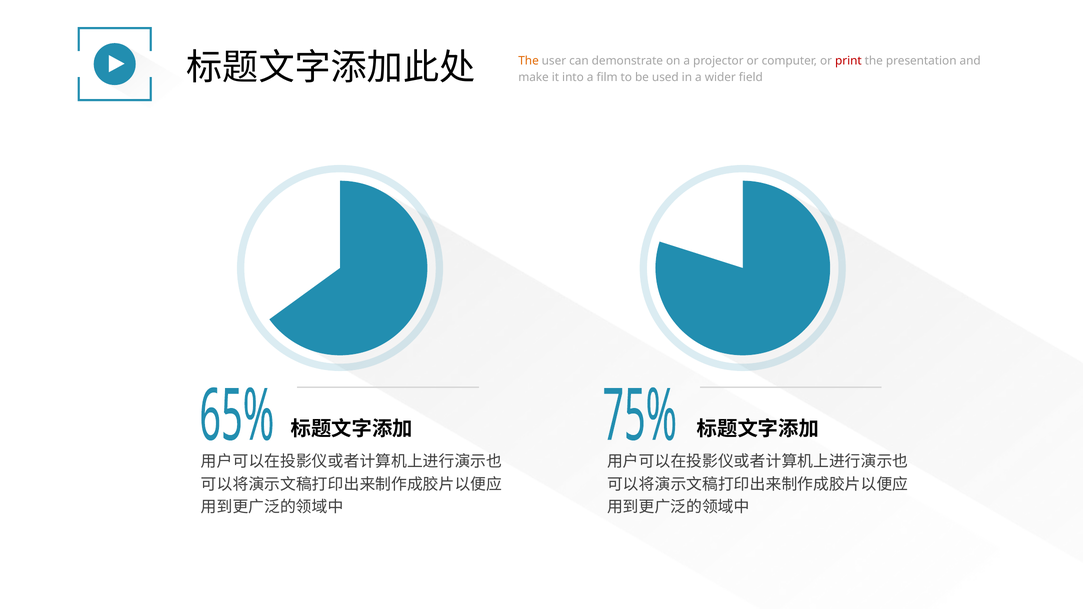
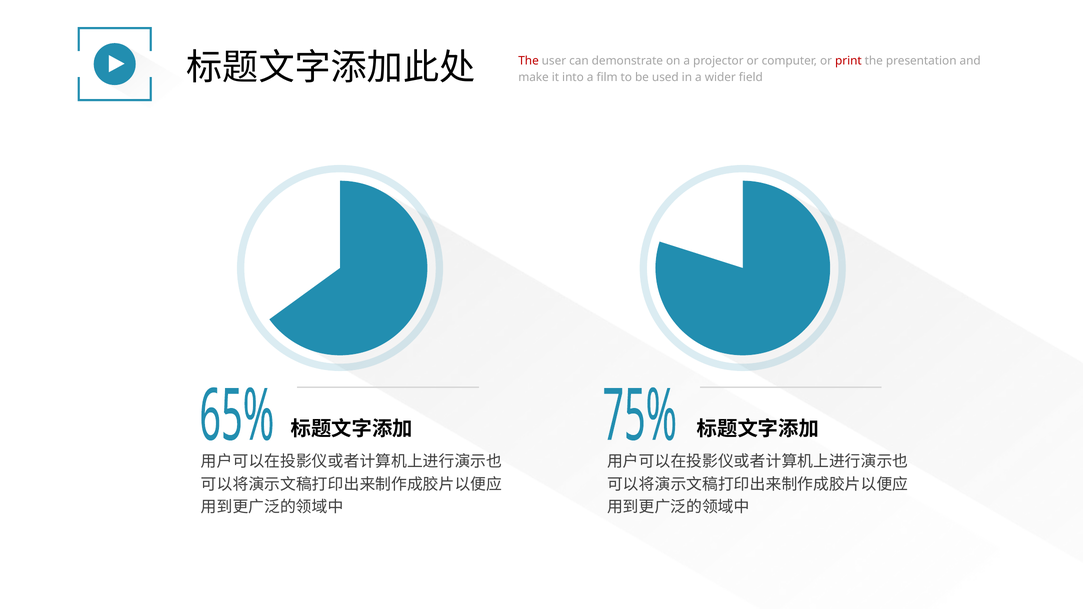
The at (529, 61) colour: orange -> red
